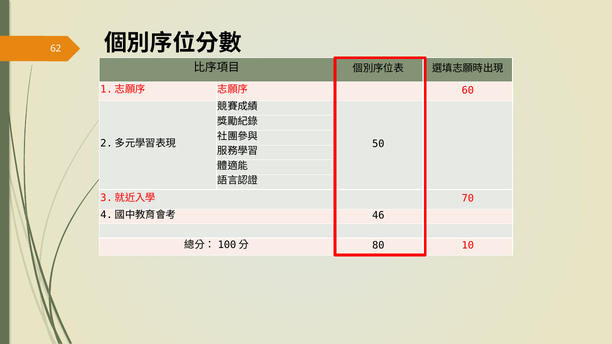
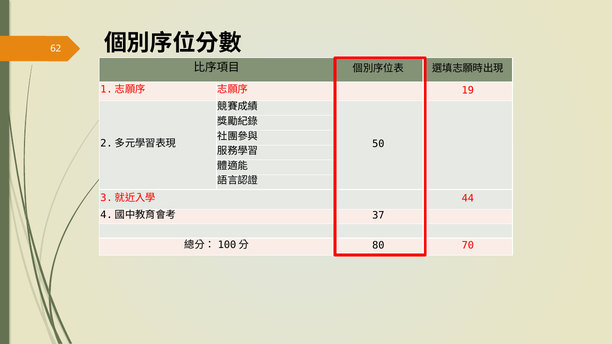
60: 60 -> 19
70: 70 -> 44
46: 46 -> 37
10: 10 -> 70
